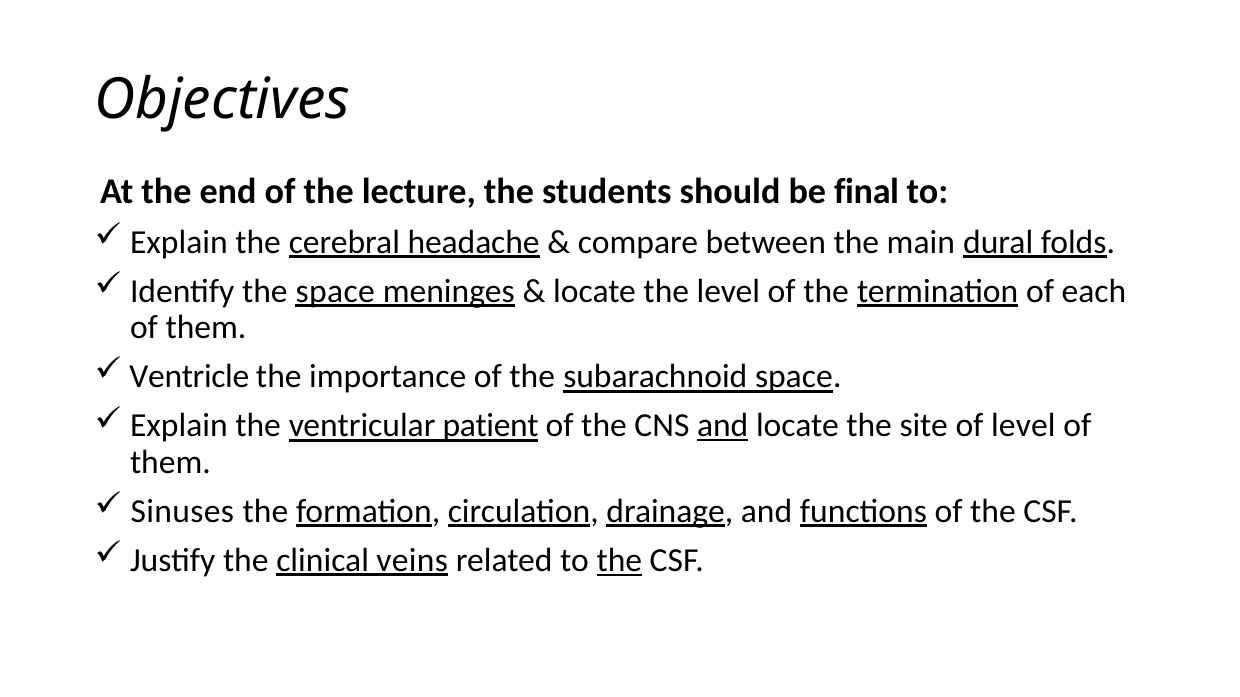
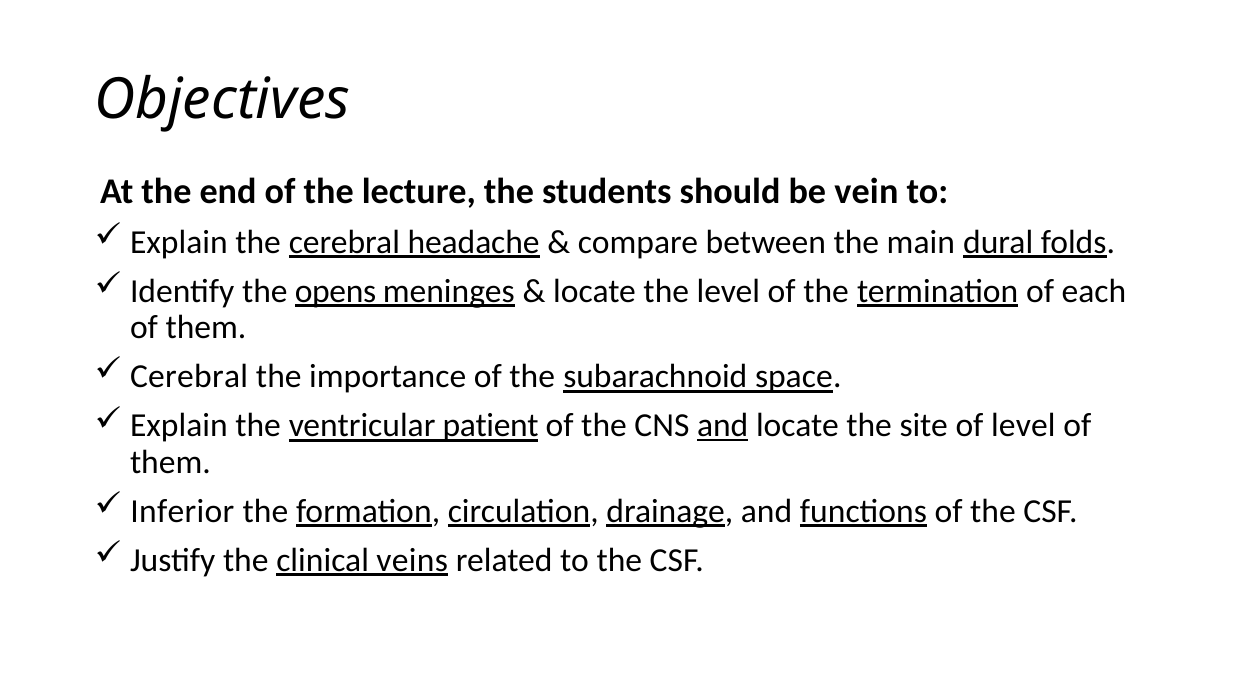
final: final -> vein
the space: space -> opens
Ventricle at (189, 377): Ventricle -> Cerebral
Sinuses: Sinuses -> Inferior
the at (619, 561) underline: present -> none
